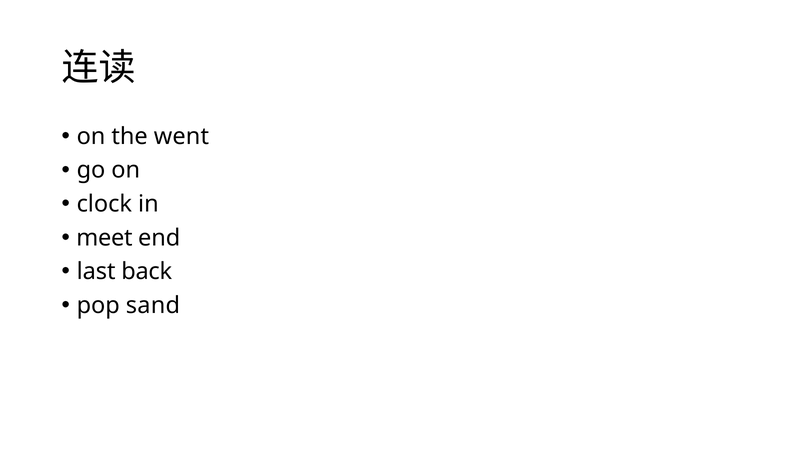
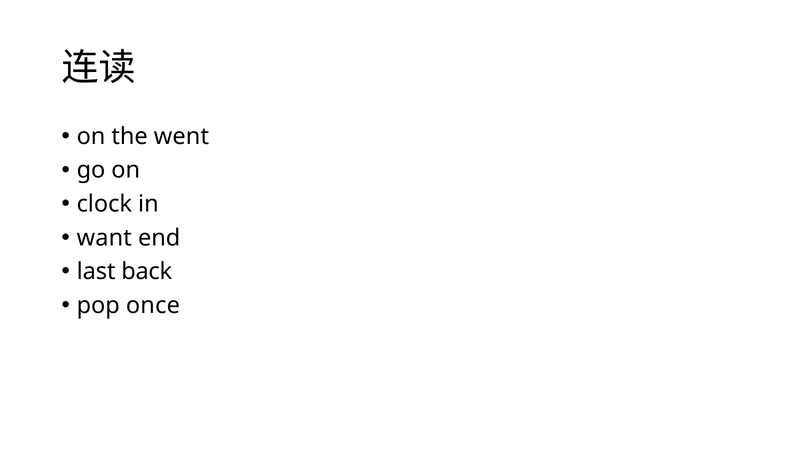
meet: meet -> want
sand: sand -> once
